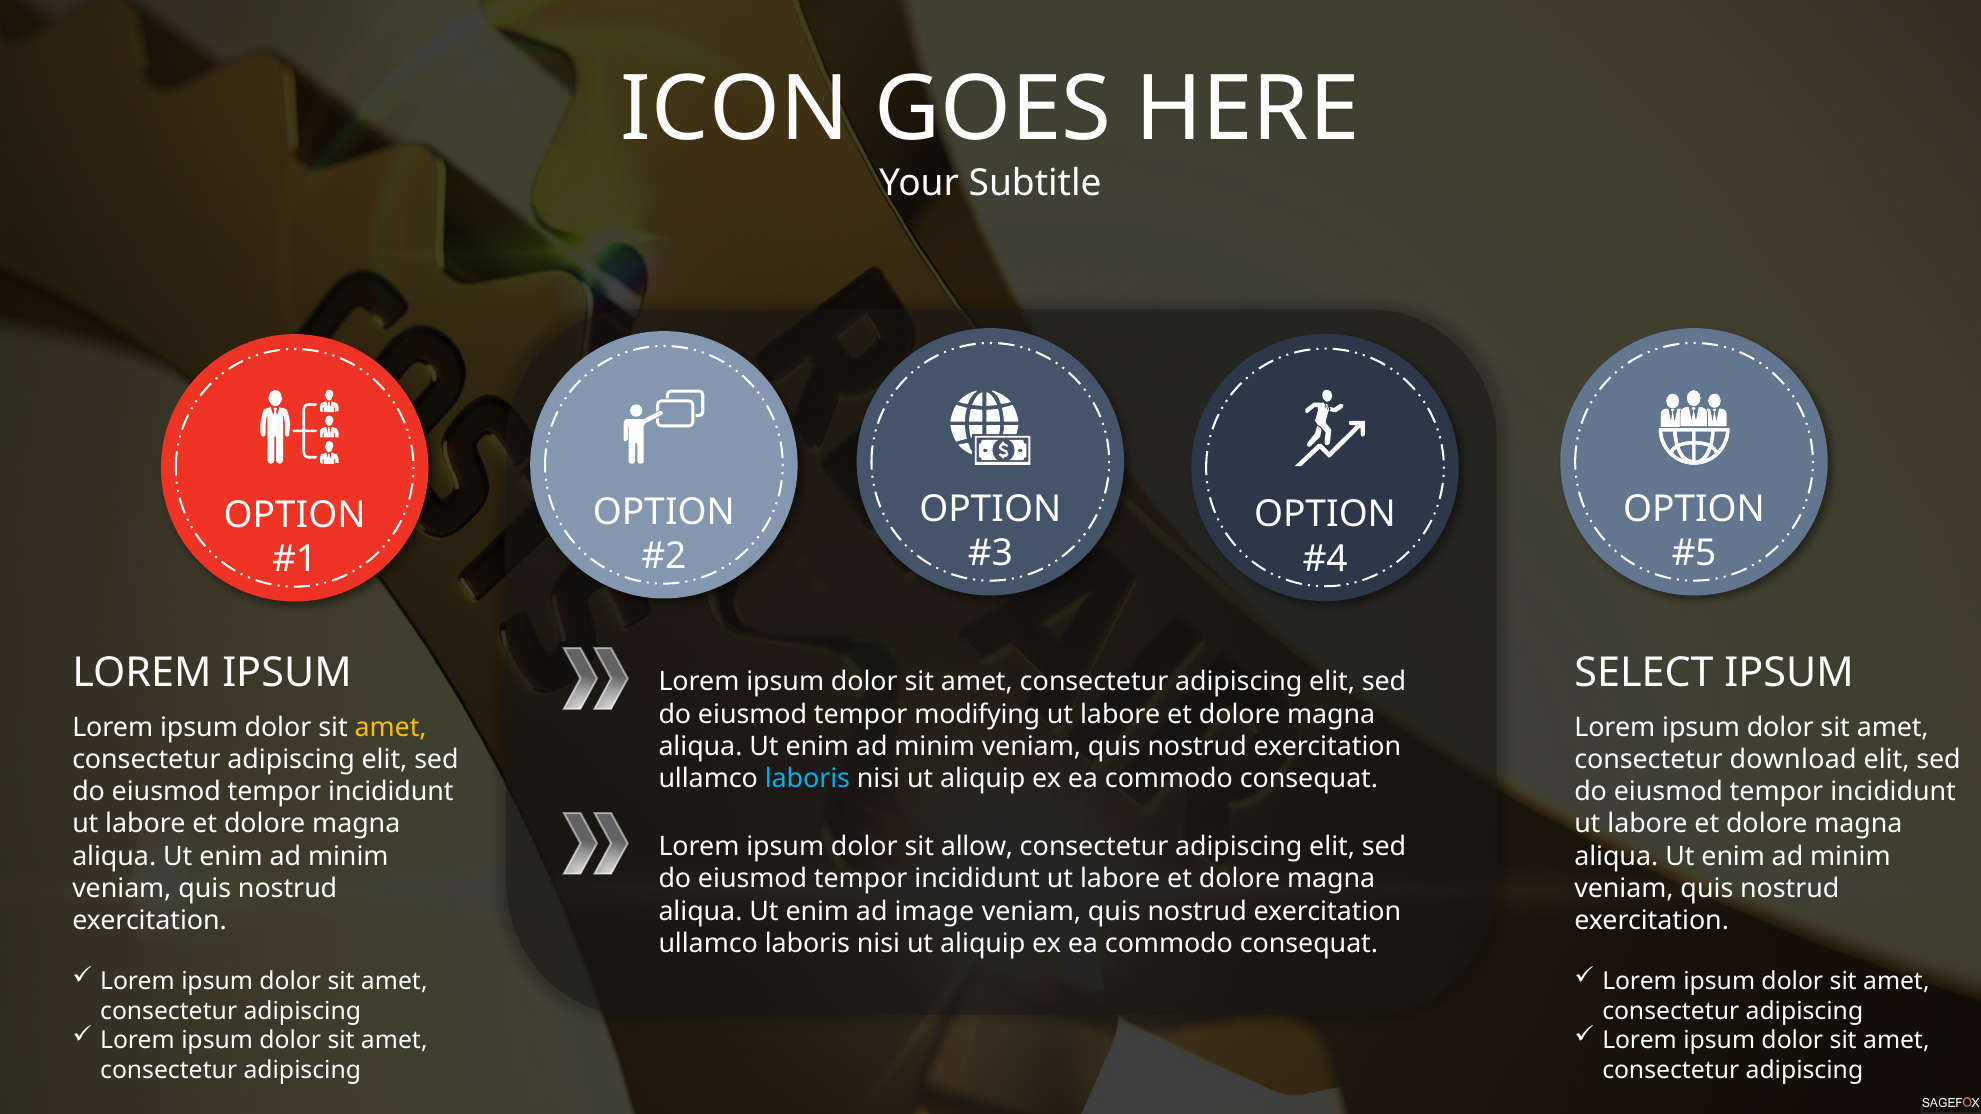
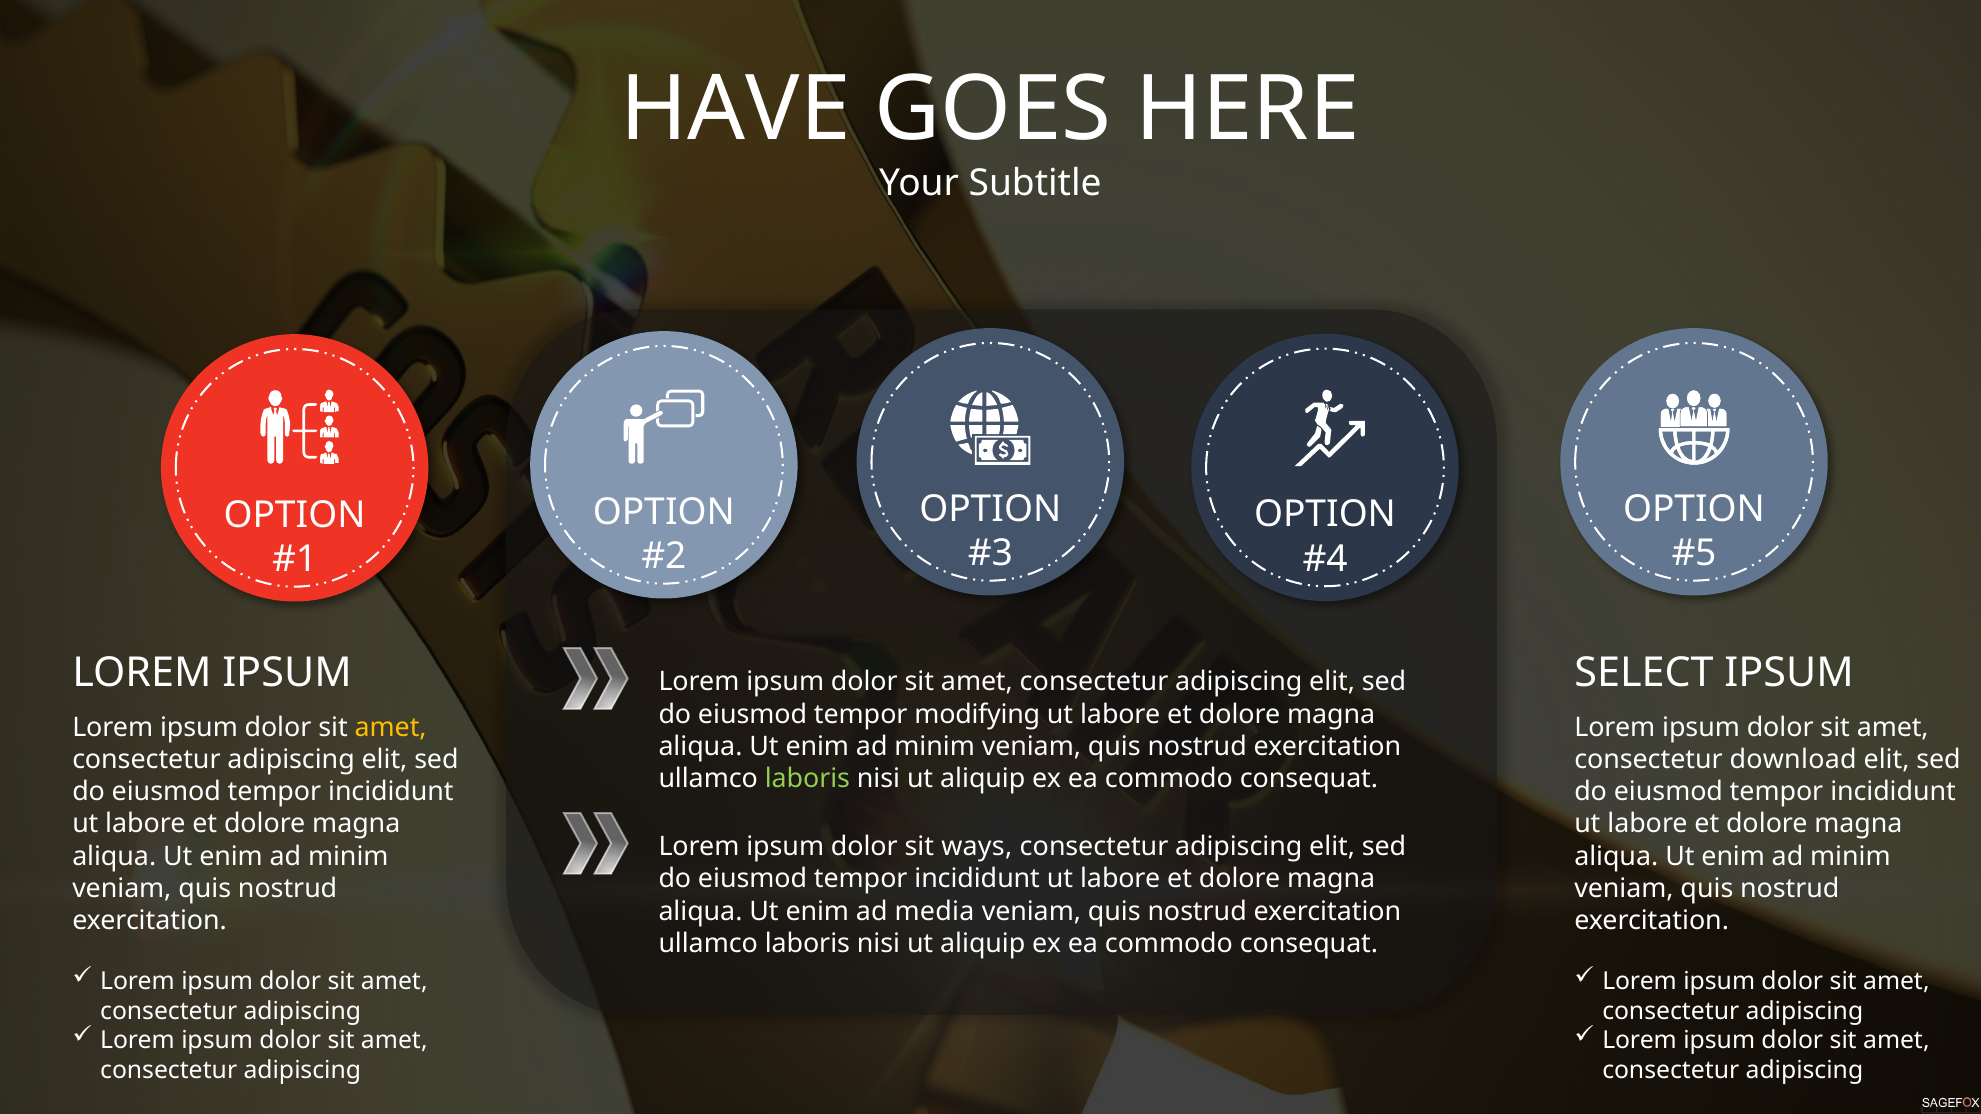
ICON: ICON -> HAVE
laboris at (807, 779) colour: light blue -> light green
allow: allow -> ways
image: image -> media
